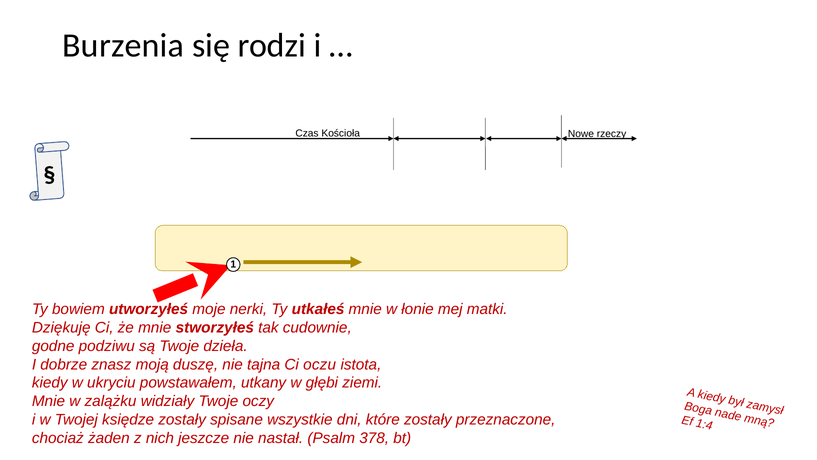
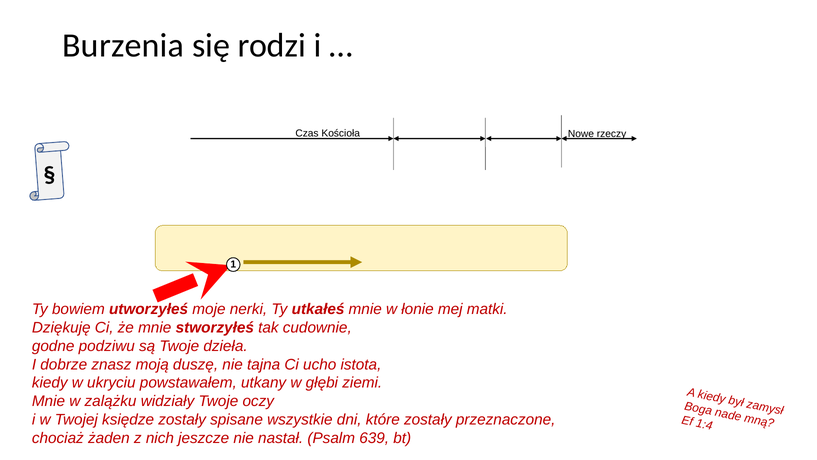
oczu: oczu -> ucho
378: 378 -> 639
